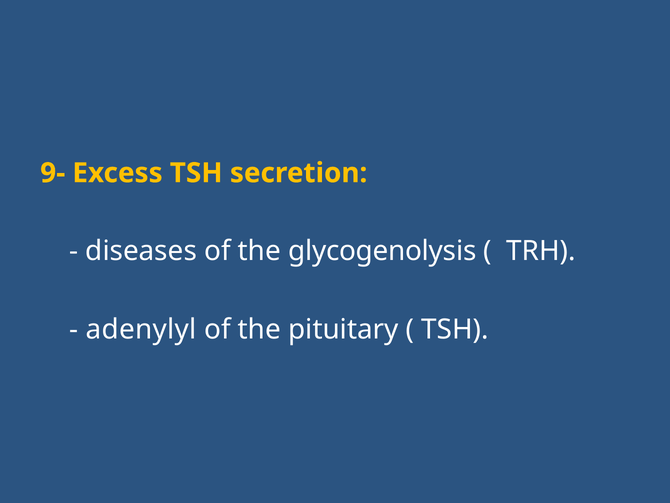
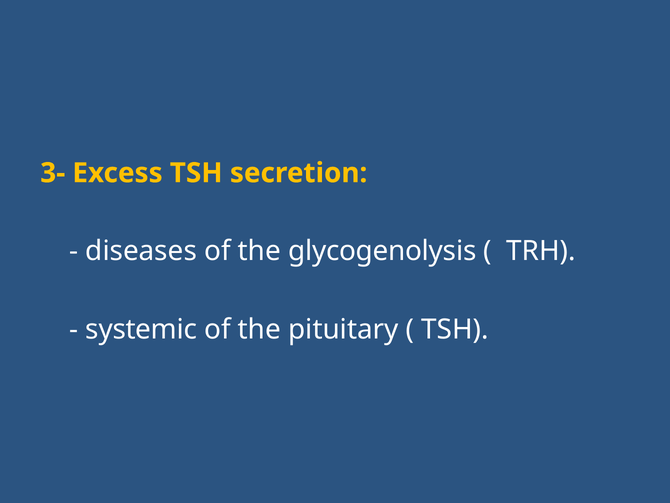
9-: 9- -> 3-
adenylyl: adenylyl -> systemic
